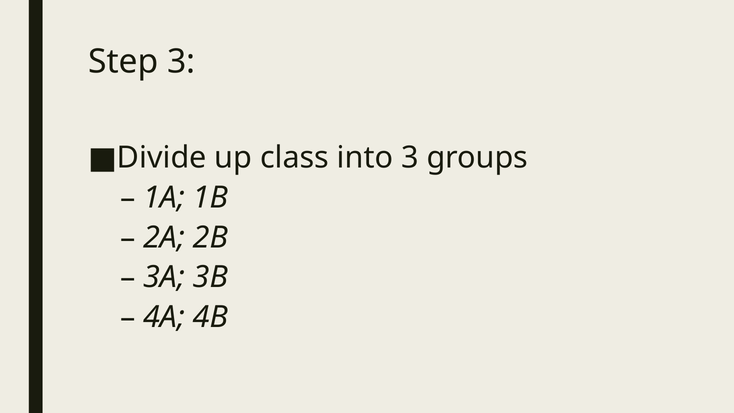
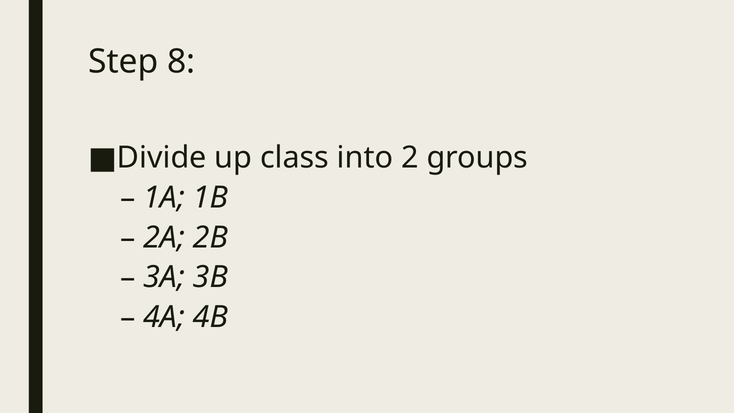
Step 3: 3 -> 8
into 3: 3 -> 2
